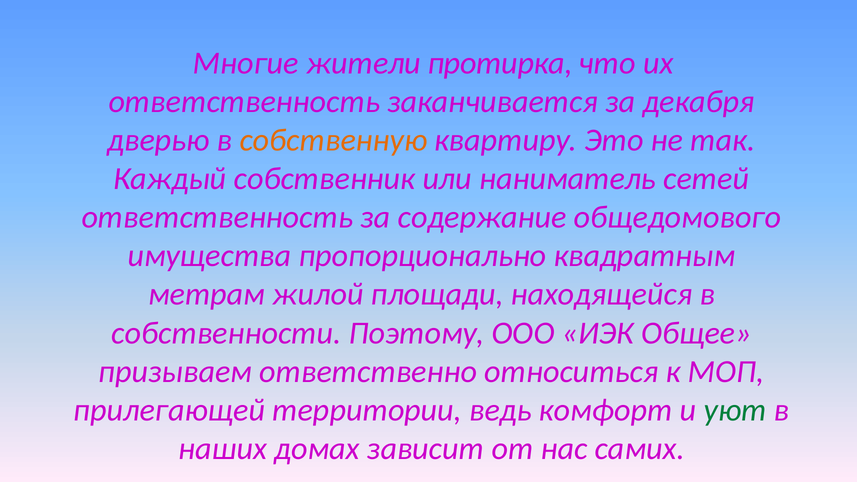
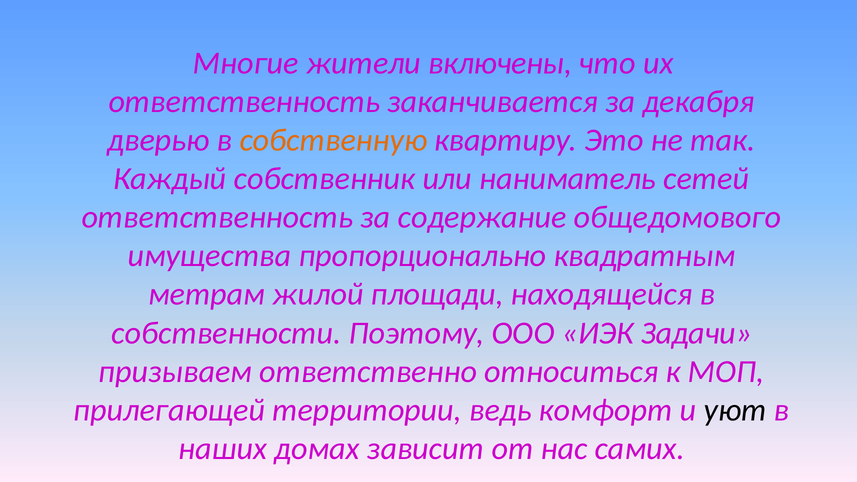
протирка: протирка -> включены
Общее: Общее -> Задачи
уют colour: green -> black
